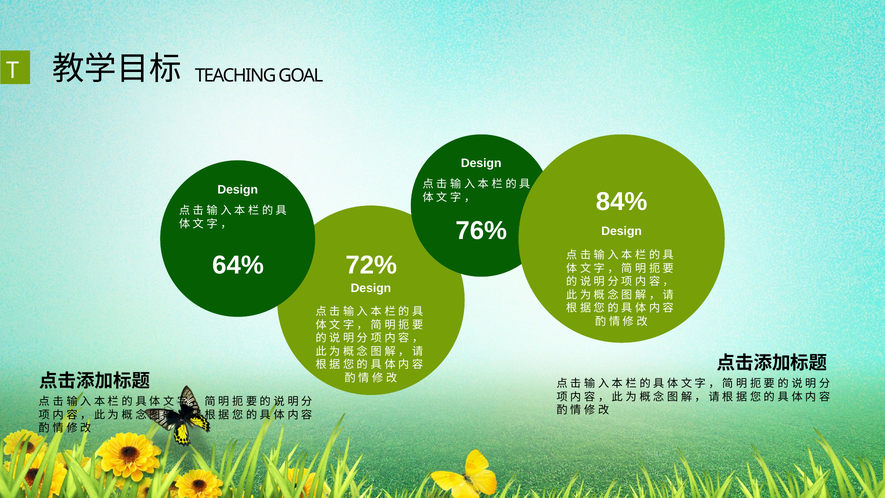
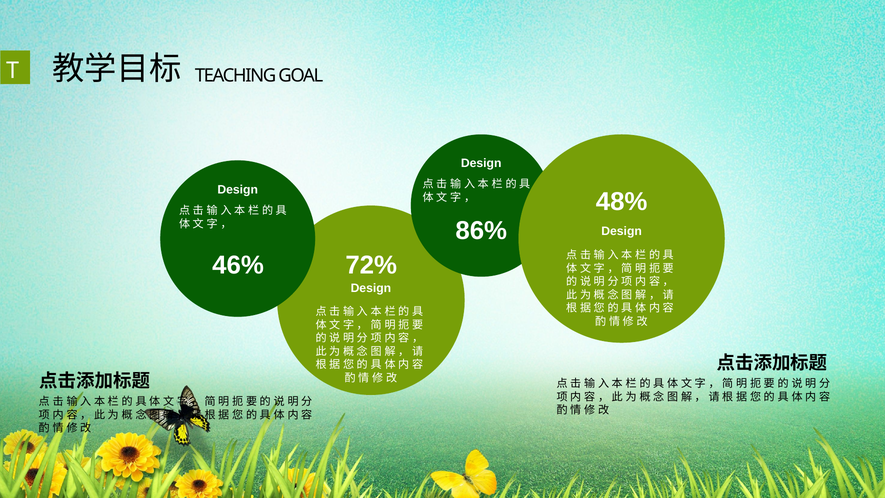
84%: 84% -> 48%
76%: 76% -> 86%
64%: 64% -> 46%
